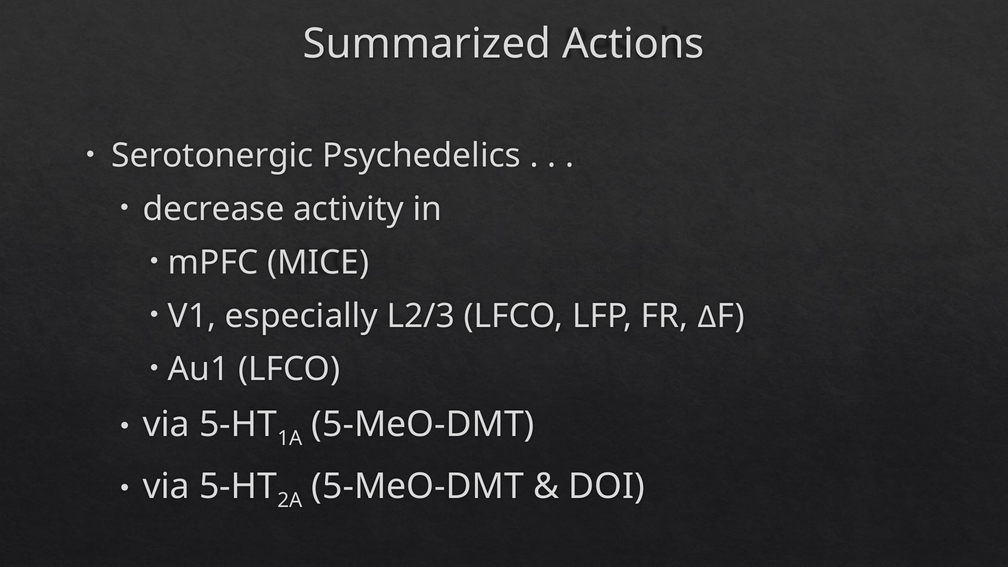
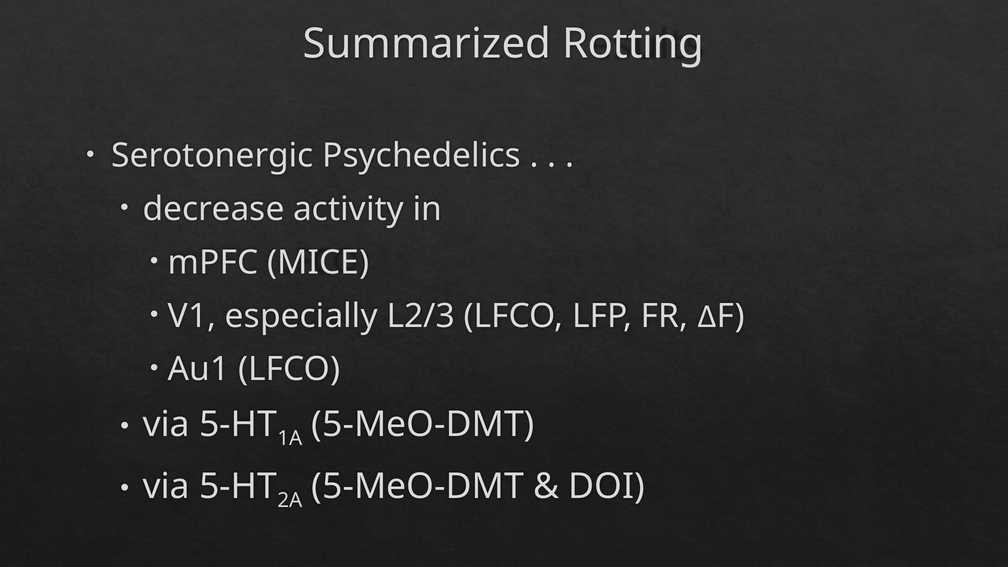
Actions: Actions -> Rotting
